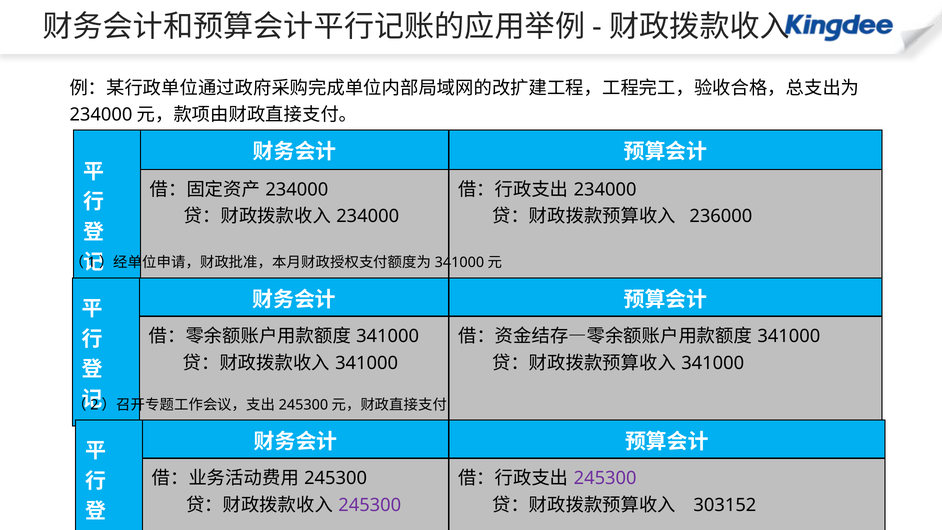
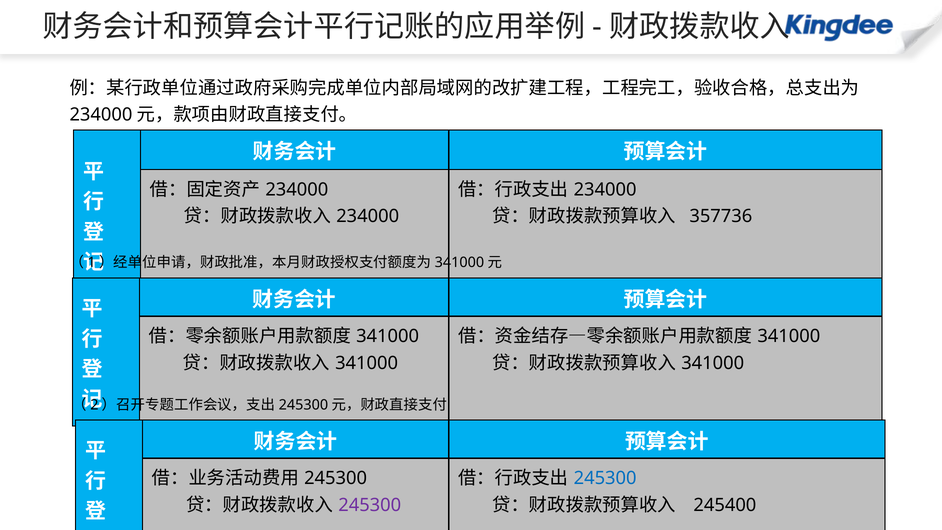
236000: 236000 -> 357736
245300 at (605, 478) colour: purple -> blue
303152: 303152 -> 245400
